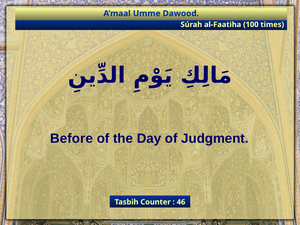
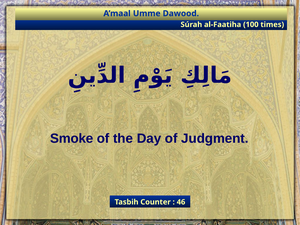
Before: Before -> Smoke
